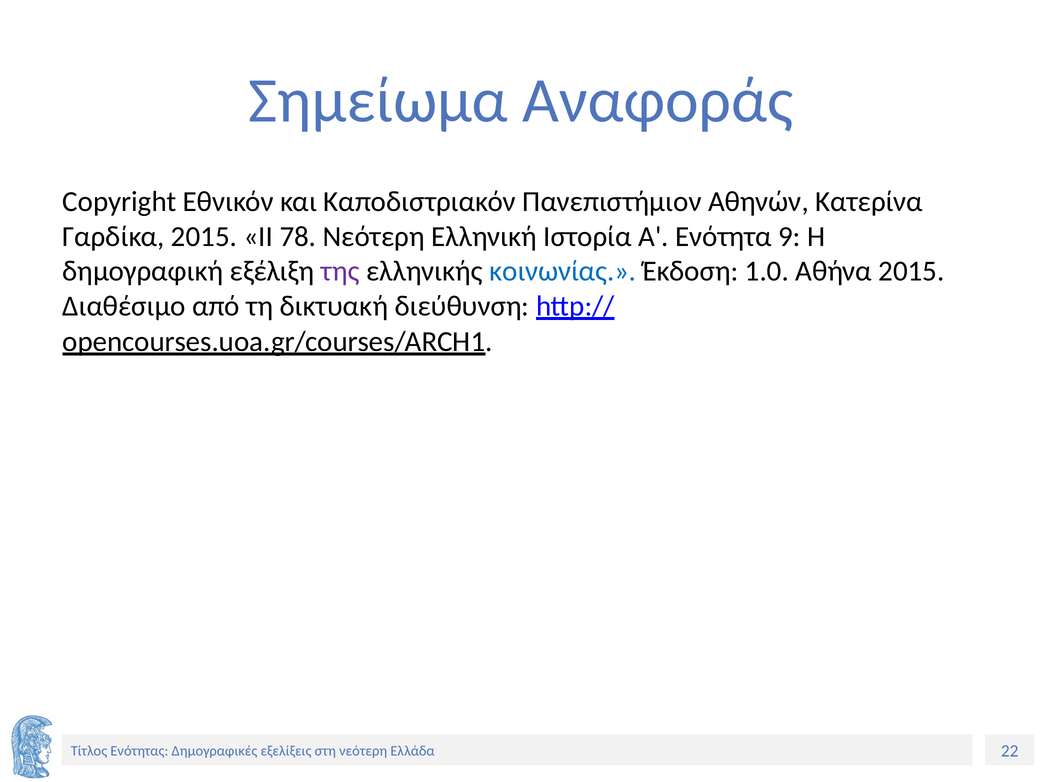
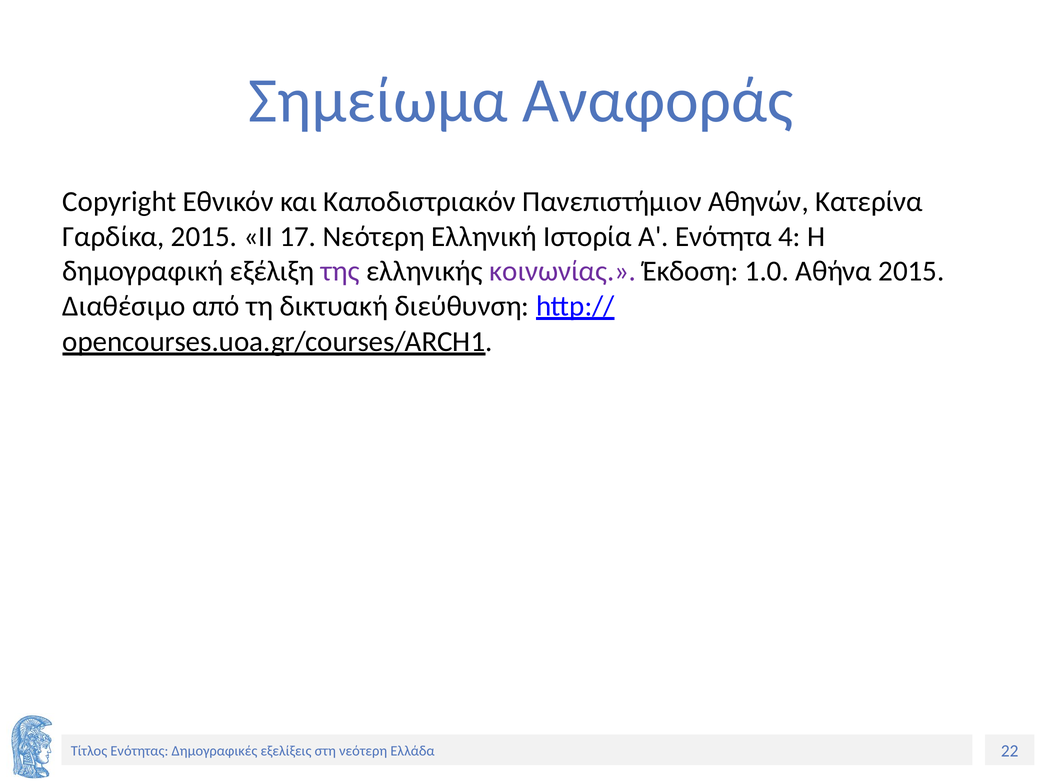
78: 78 -> 17
9: 9 -> 4
κοινωνίας colour: blue -> purple
